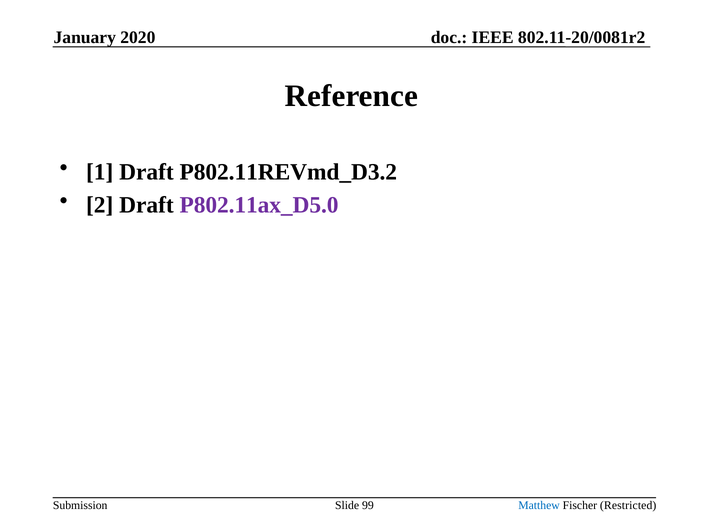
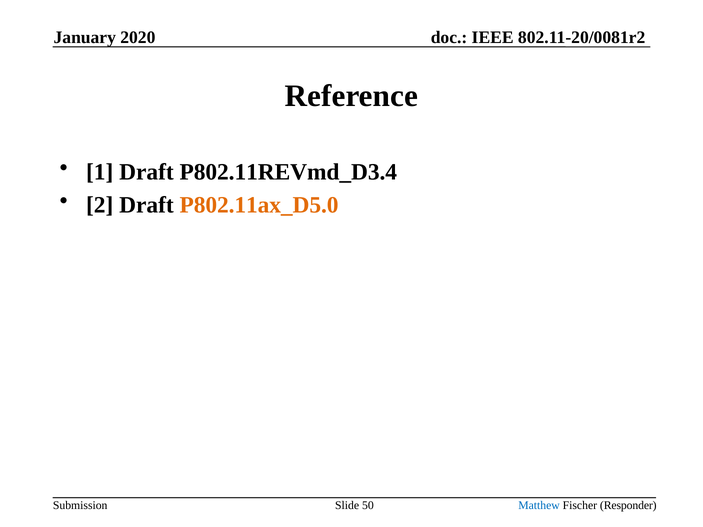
P802.11REVmd_D3.2: P802.11REVmd_D3.2 -> P802.11REVmd_D3.4
P802.11ax_D5.0 colour: purple -> orange
Restricted: Restricted -> Responder
99: 99 -> 50
